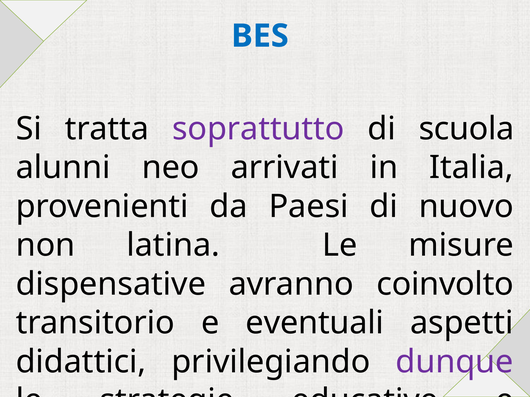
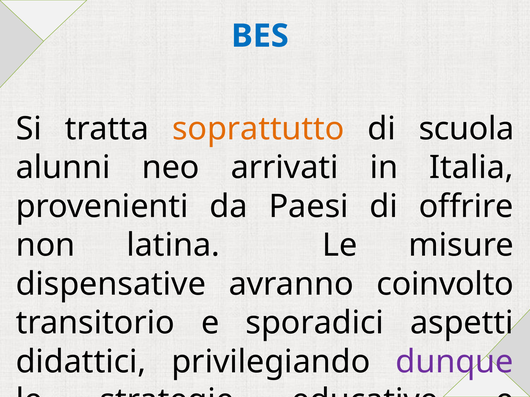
soprattutto colour: purple -> orange
nuovo: nuovo -> offrire
eventuali: eventuali -> sporadici
